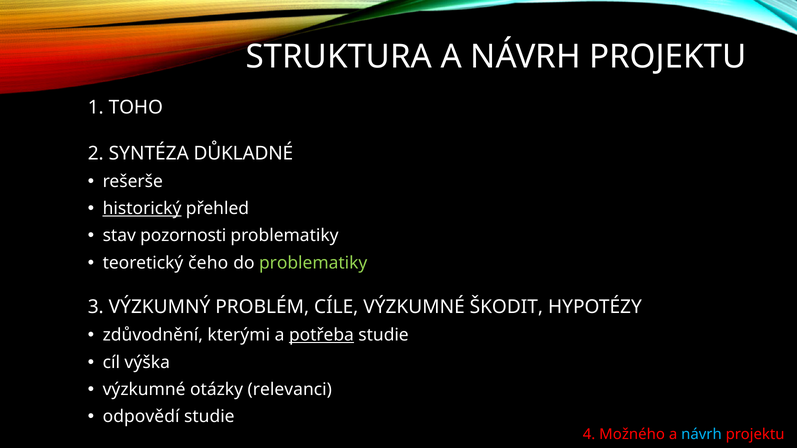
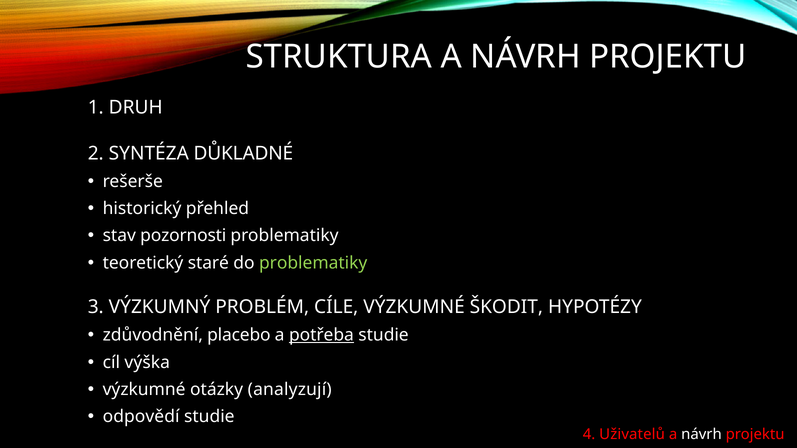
TOHO: TOHO -> DRUH
historický underline: present -> none
čeho: čeho -> staré
kterými: kterými -> placebo
relevanci: relevanci -> analyzují
Možného: Možného -> Uživatelů
návrh at (701, 435) colour: light blue -> white
